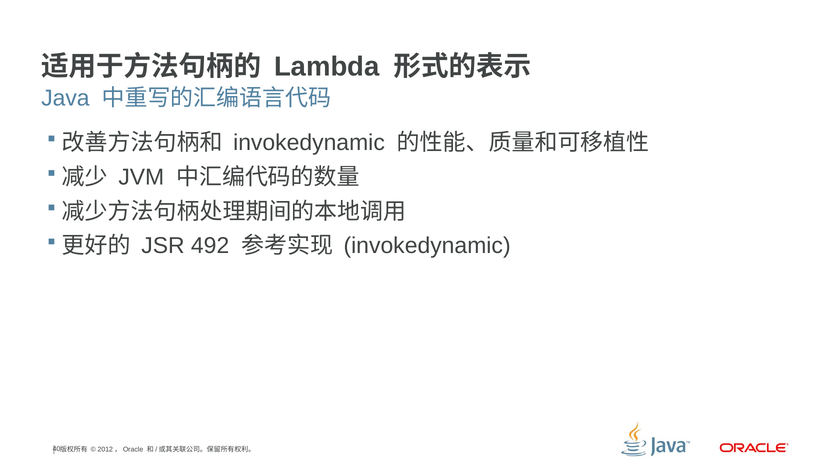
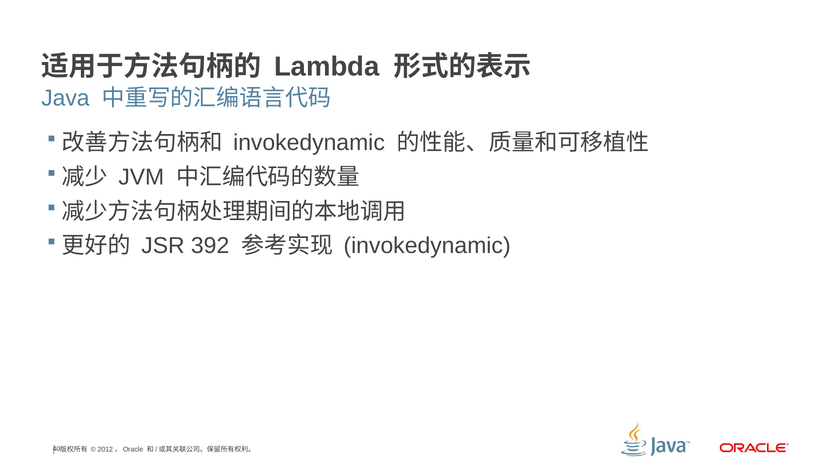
492: 492 -> 392
